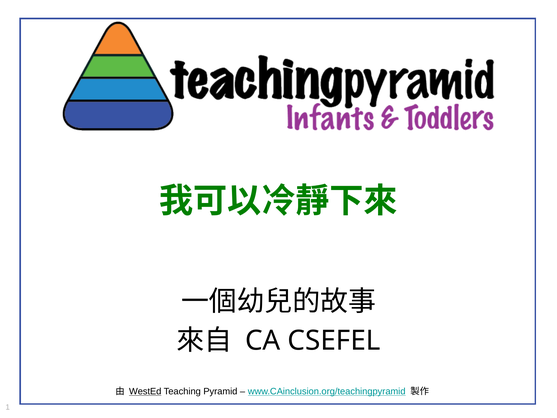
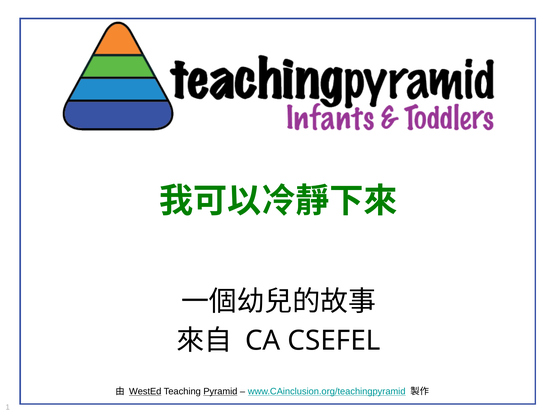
Pyramid underline: none -> present
